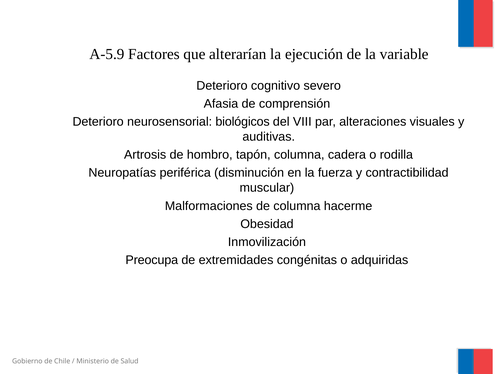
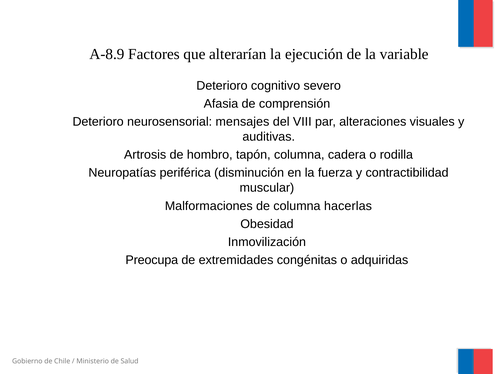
A-5.9: A-5.9 -> A-8.9
biológicos: biológicos -> mensajes
hacerme: hacerme -> hacerlas
